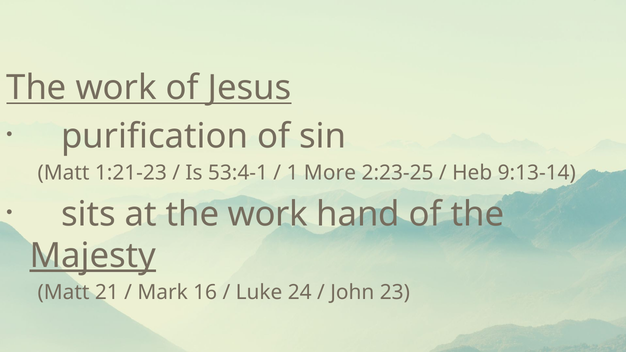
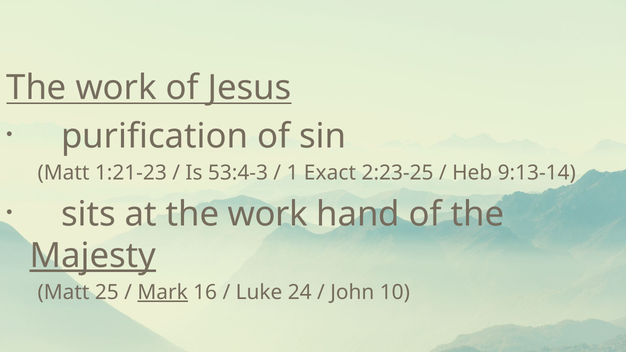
53:4-1: 53:4-1 -> 53:4-3
More: More -> Exact
21: 21 -> 25
Mark underline: none -> present
23: 23 -> 10
